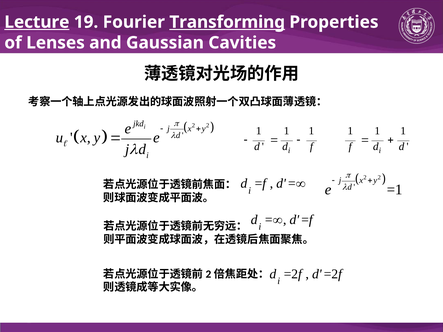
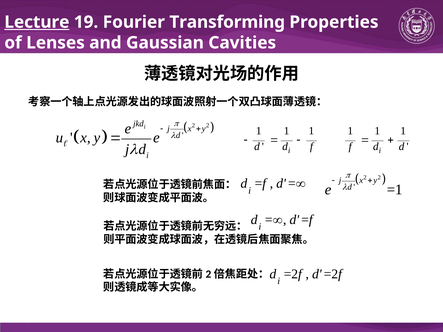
Transforming underline: present -> none
